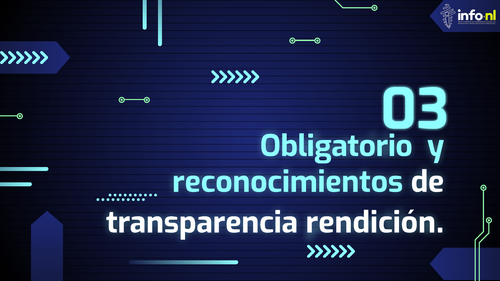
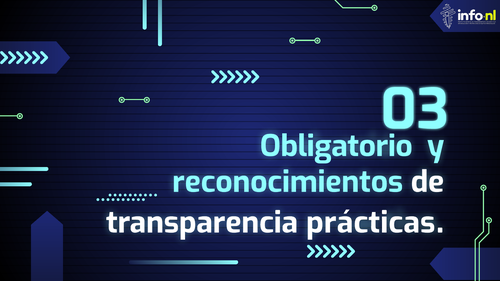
rendición: rendición -> prácticas
